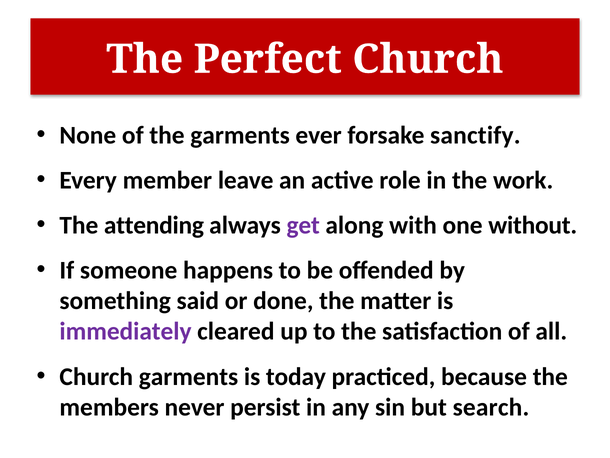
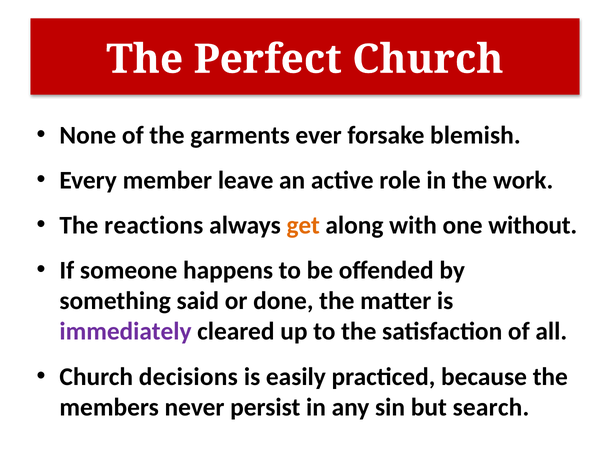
sanctify: sanctify -> blemish
attending: attending -> reactions
get colour: purple -> orange
Church garments: garments -> decisions
today: today -> easily
